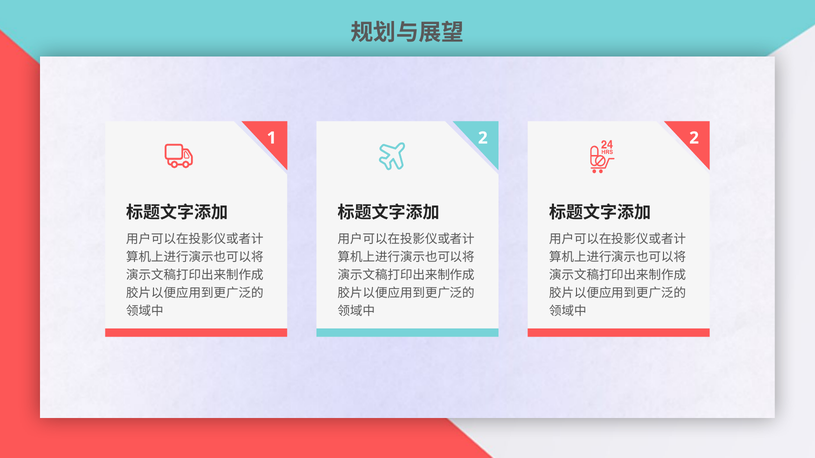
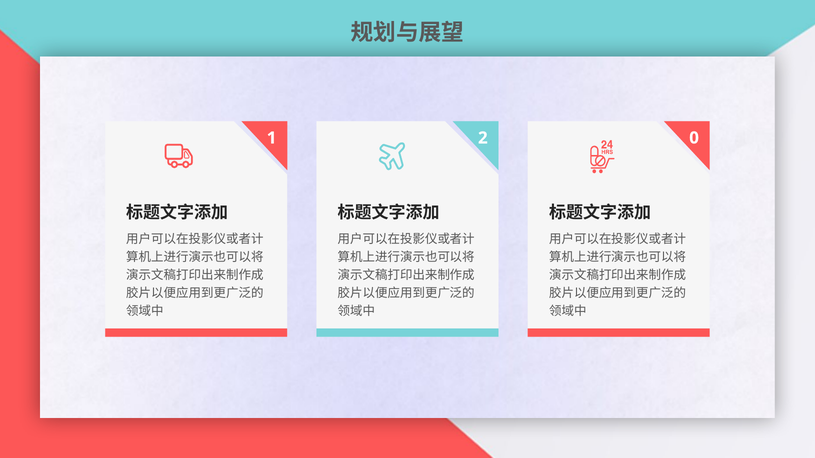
1 2: 2 -> 0
